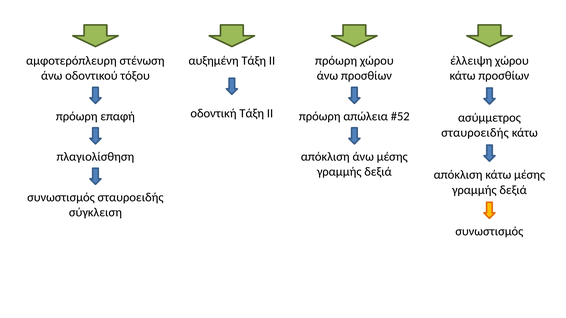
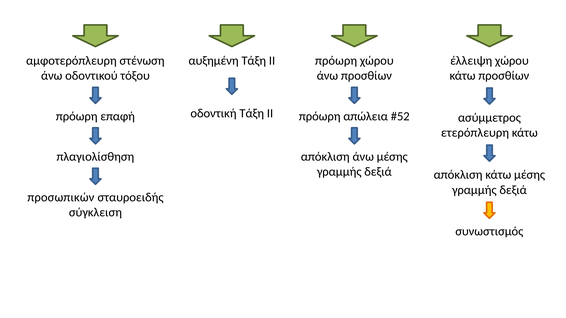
σταυροειδής at (475, 133): σταυροειδής -> ετερόπλευρη
συνωστισμός at (61, 197): συνωστισμός -> προσωπικών
